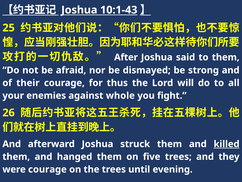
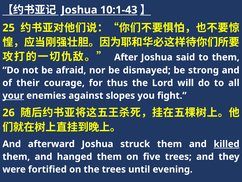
your underline: none -> present
whole: whole -> slopes
were courage: courage -> fortified
